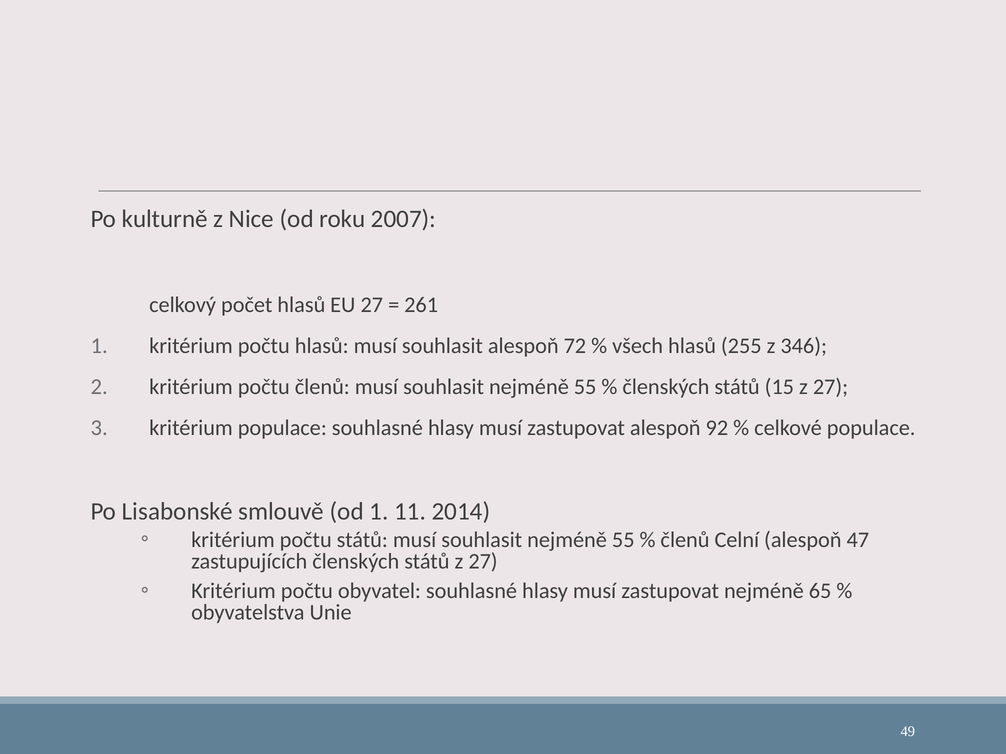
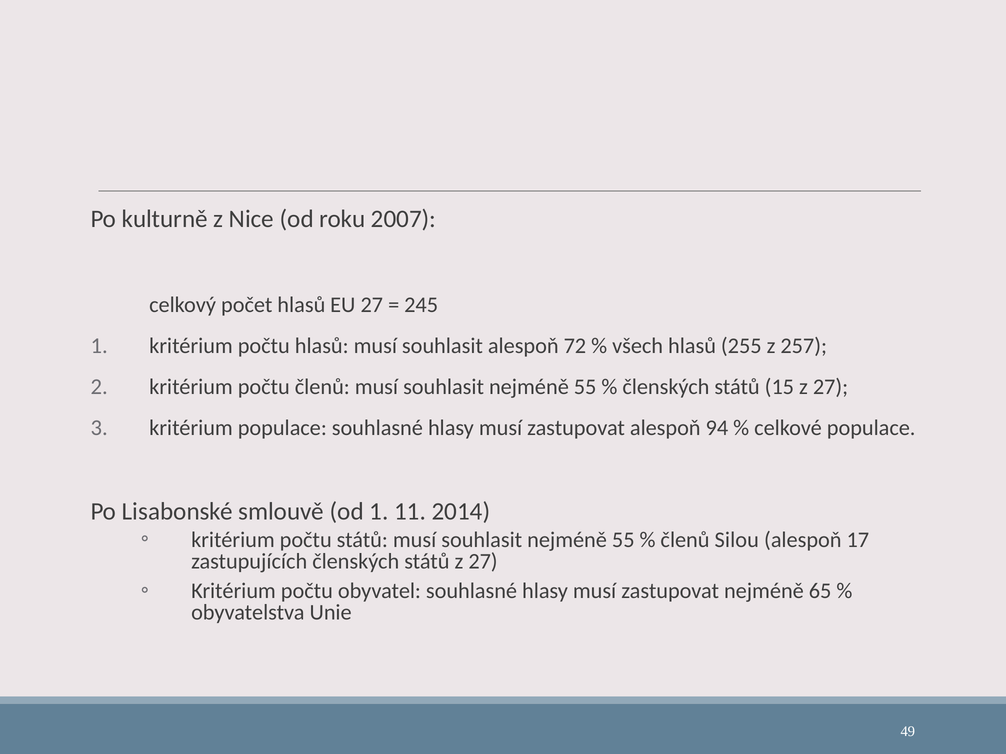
261: 261 -> 245
346: 346 -> 257
92: 92 -> 94
Celní: Celní -> Silou
47: 47 -> 17
